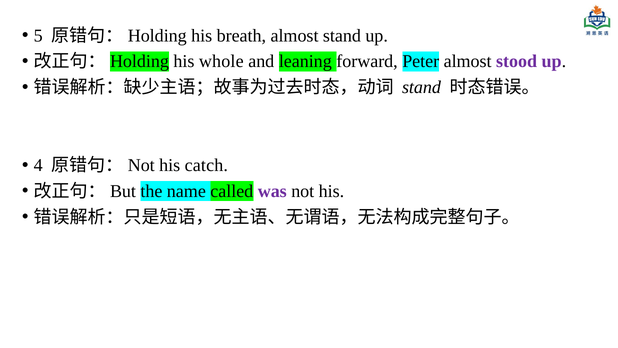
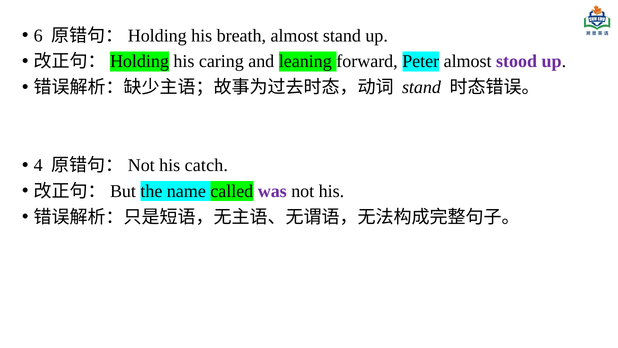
5: 5 -> 6
whole: whole -> caring
